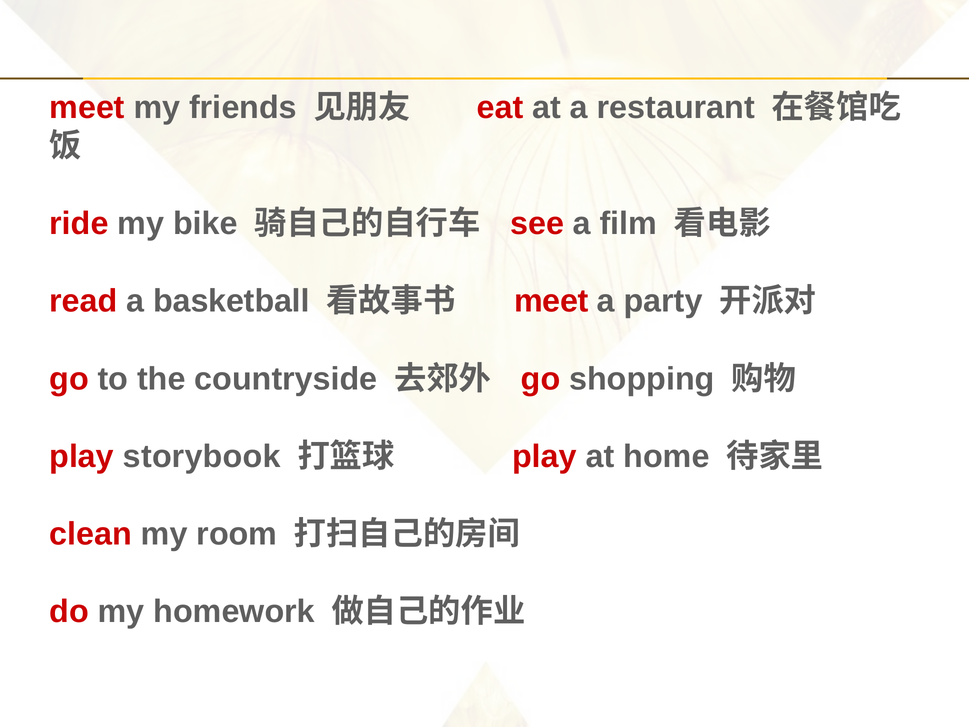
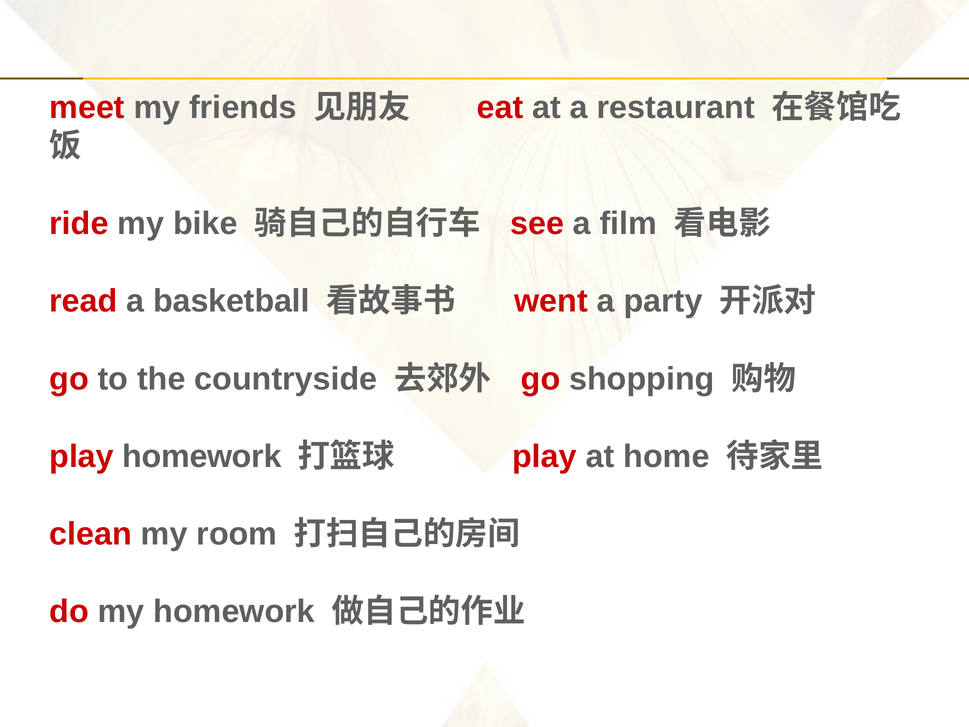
meet at (551, 301): meet -> went
play storybook: storybook -> homework
